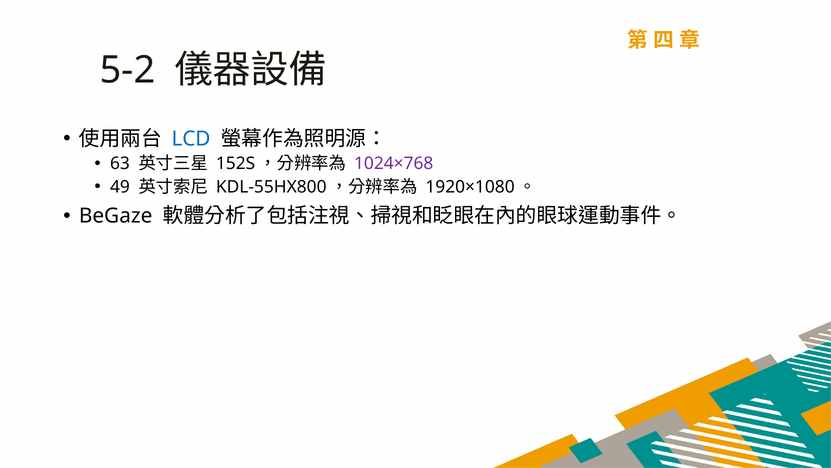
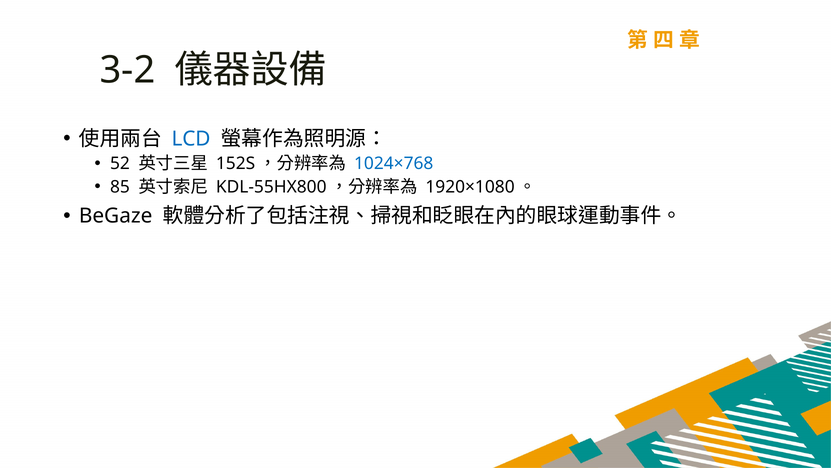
5-2: 5-2 -> 3-2
63: 63 -> 52
1024×768 colour: purple -> blue
49: 49 -> 85
